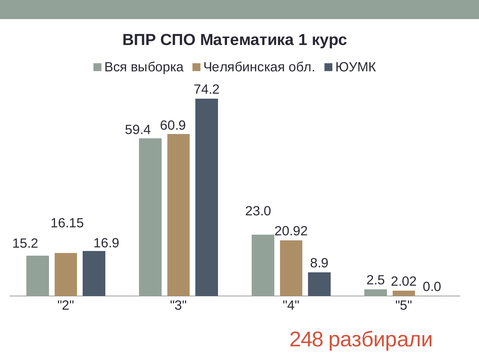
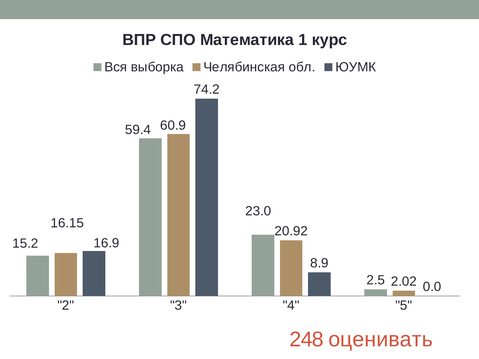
разбирали: разбирали -> оценивать
